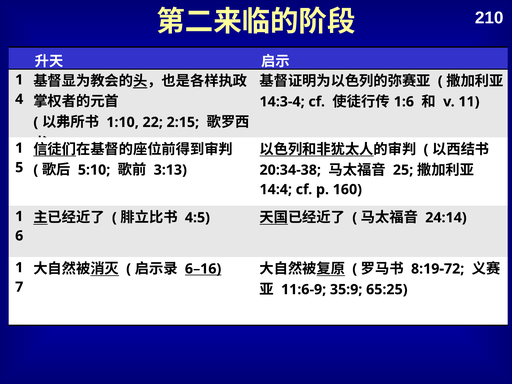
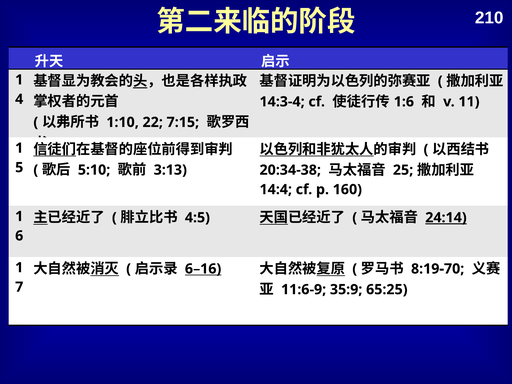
2:15: 2:15 -> 7:15
24:14 underline: none -> present
8:19-72: 8:19-72 -> 8:19-70
